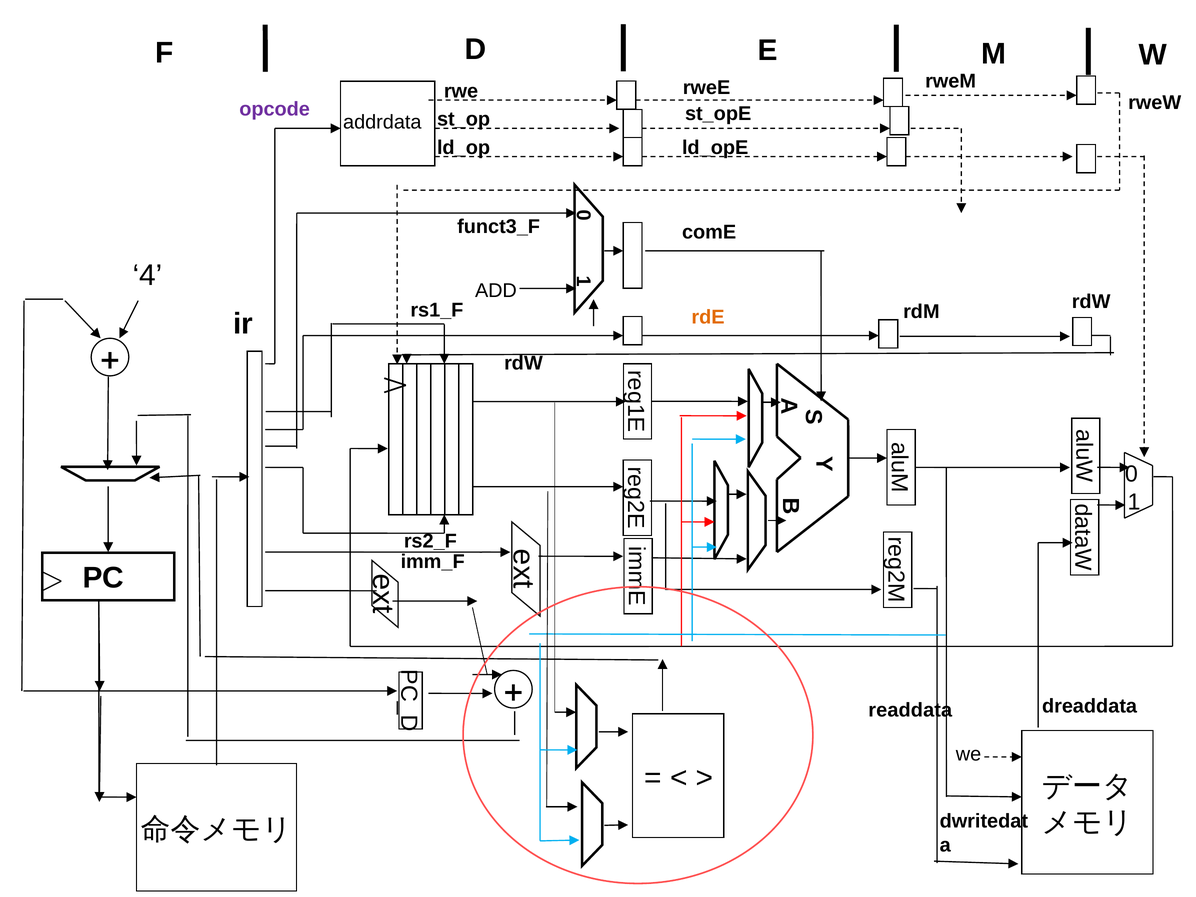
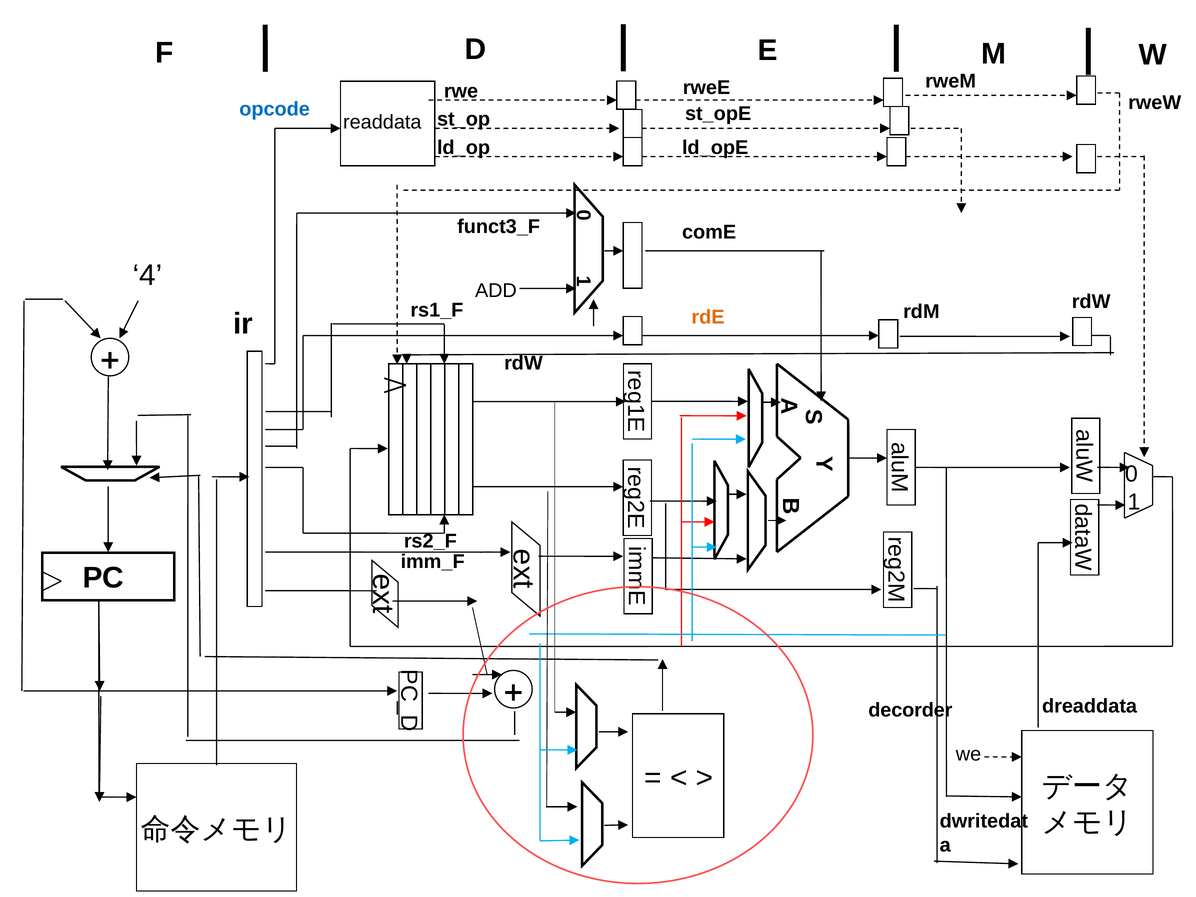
opcode colour: purple -> blue
addrdata: addrdata -> readdata
readdata: readdata -> decorder
